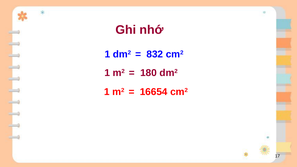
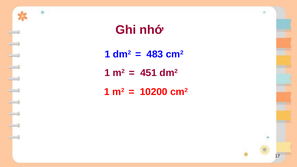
832: 832 -> 483
180: 180 -> 451
16654: 16654 -> 10200
